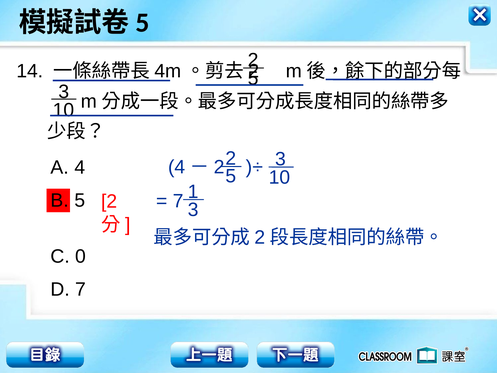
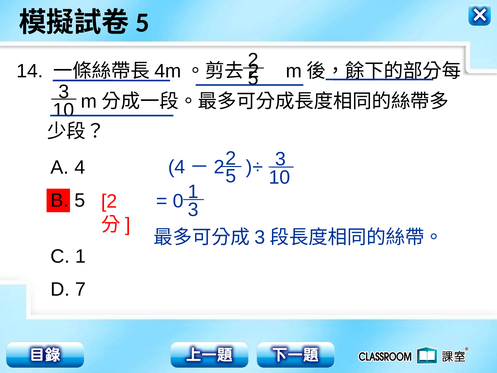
7 at (178, 201): 7 -> 0
2 at (260, 237): 2 -> 3
C 0: 0 -> 1
